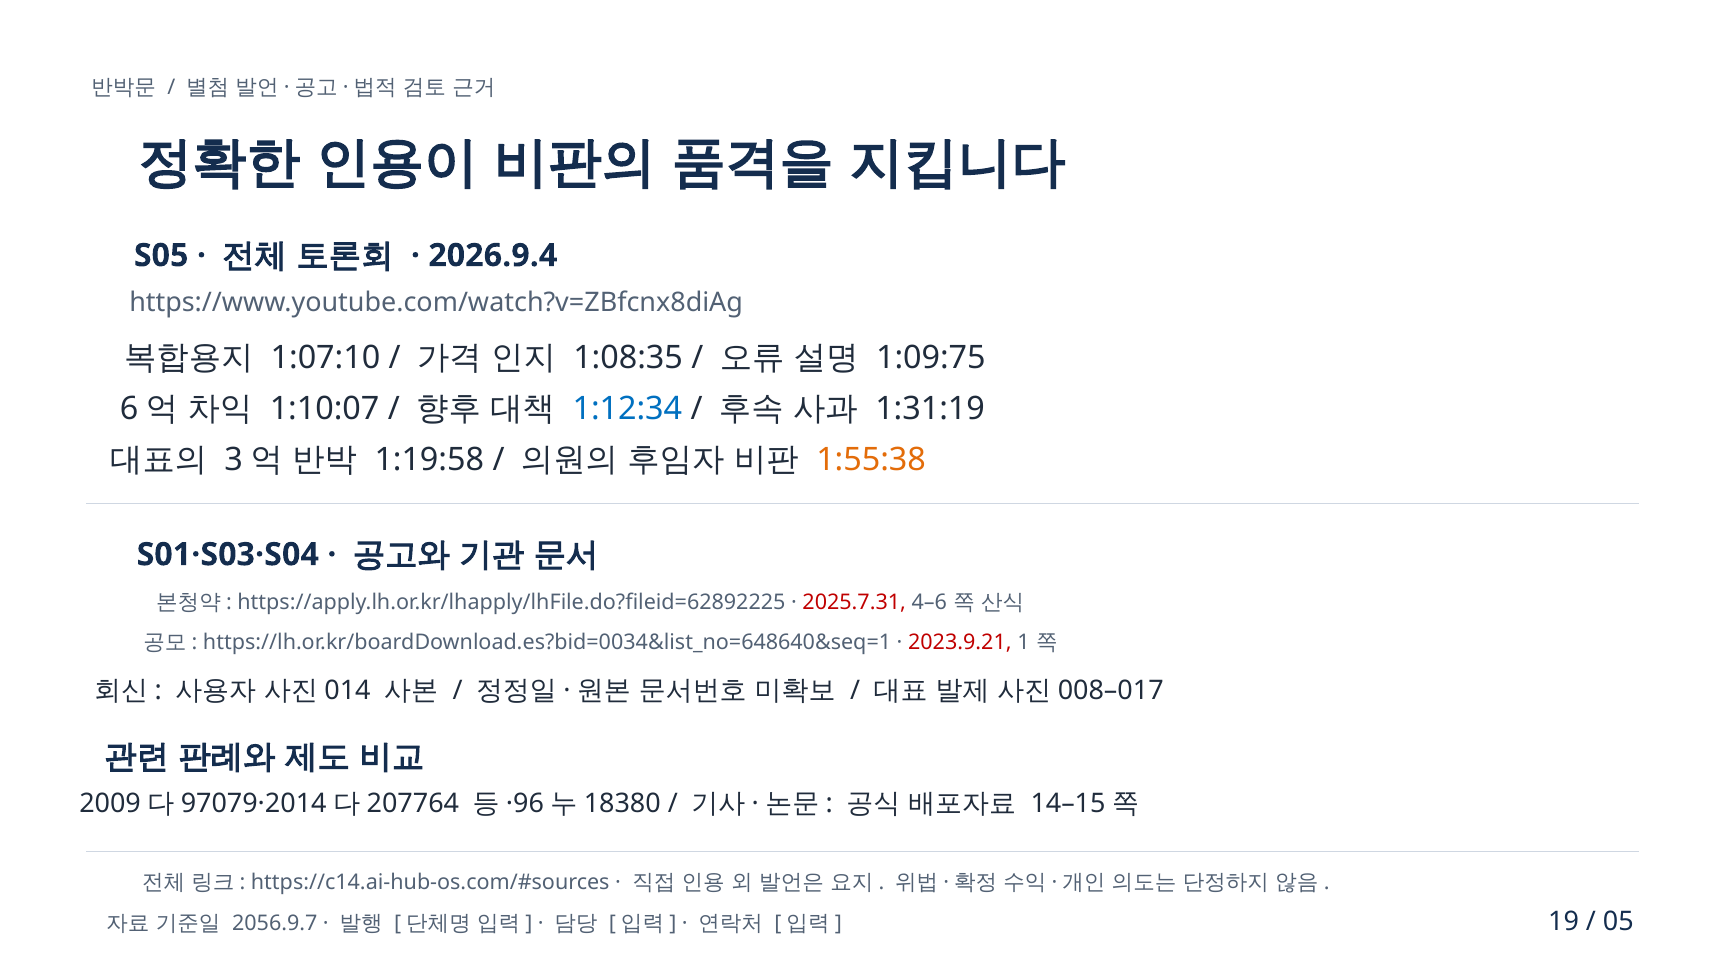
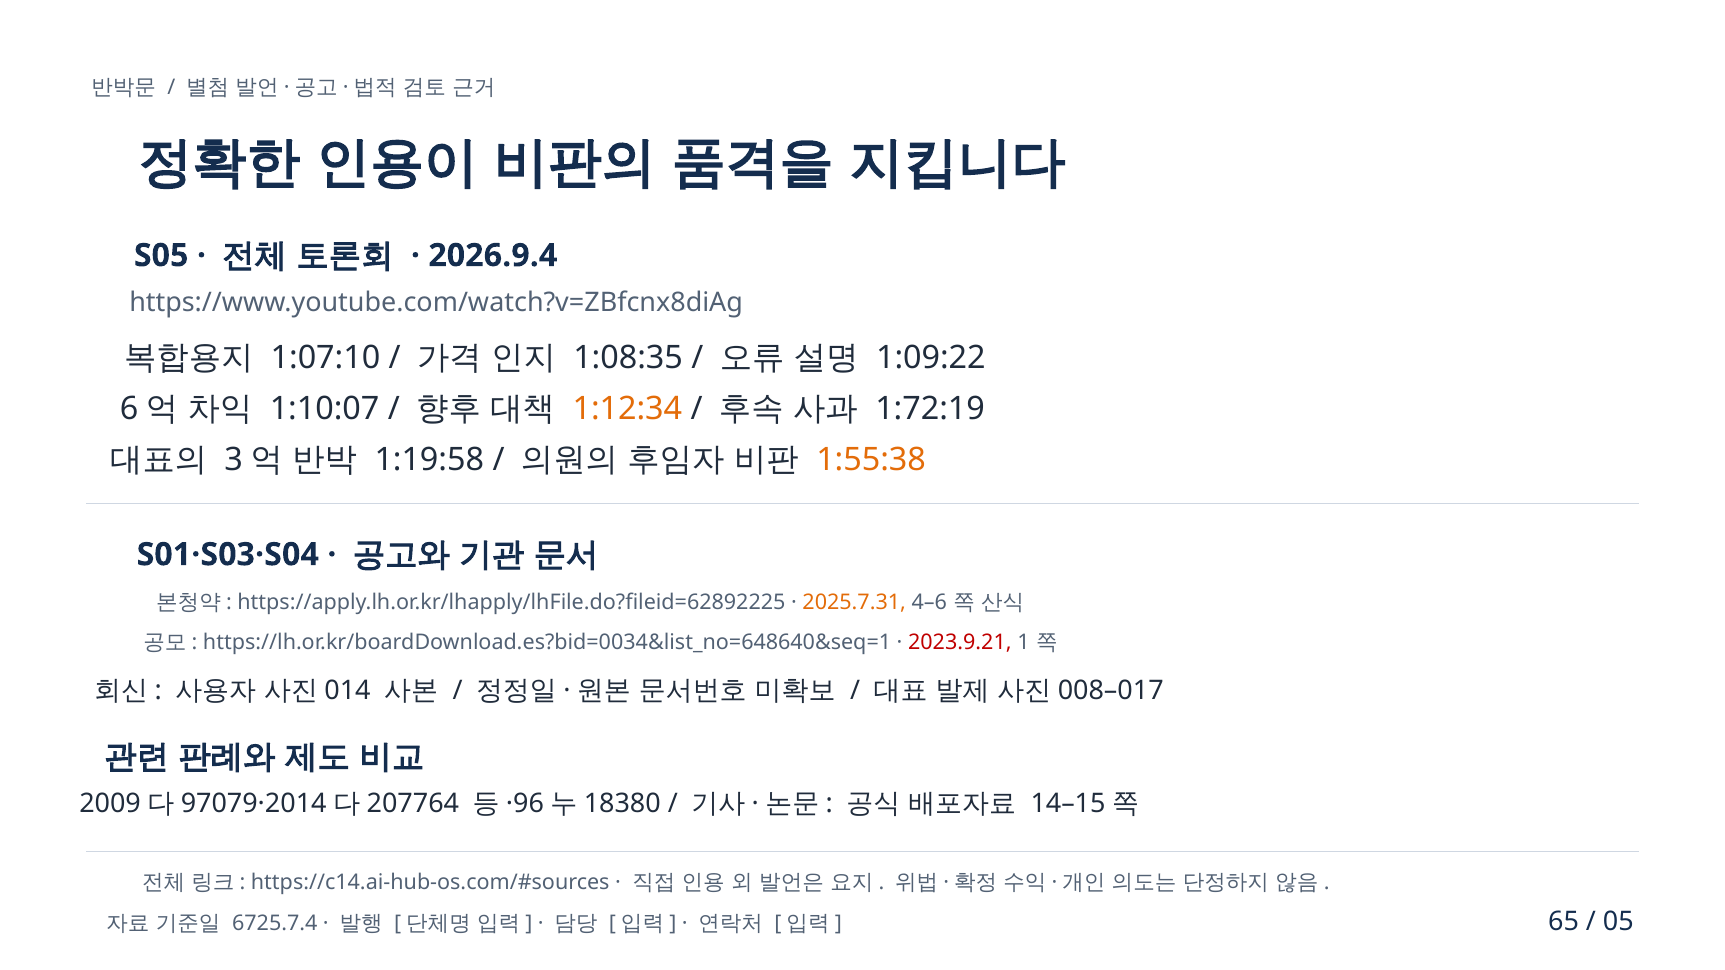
1:09:75: 1:09:75 -> 1:09:22
1:12:34 colour: blue -> orange
1:31:19: 1:31:19 -> 1:72:19
2025.7.31 colour: red -> orange
2056.9.7: 2056.9.7 -> 6725.7.4
19: 19 -> 65
